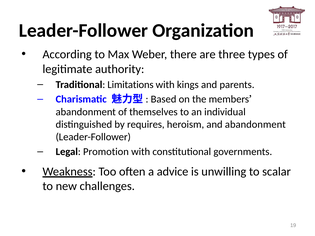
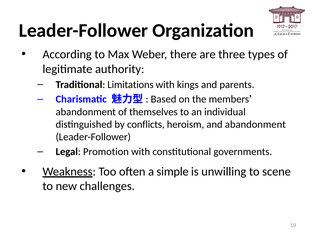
requires: requires -> conflicts
advice: advice -> simple
scalar: scalar -> scene
